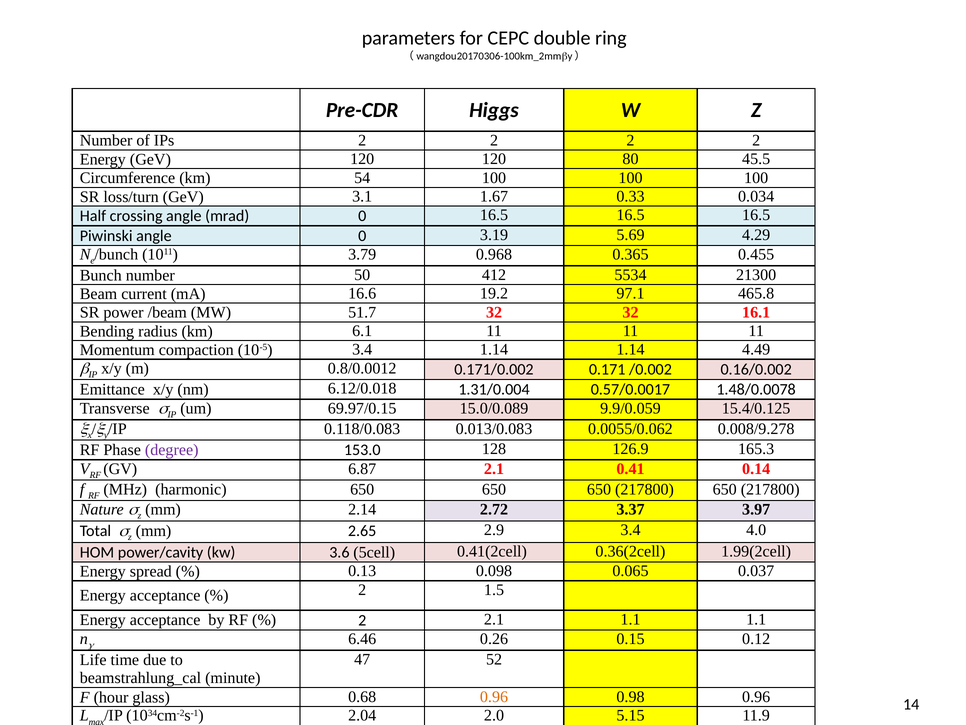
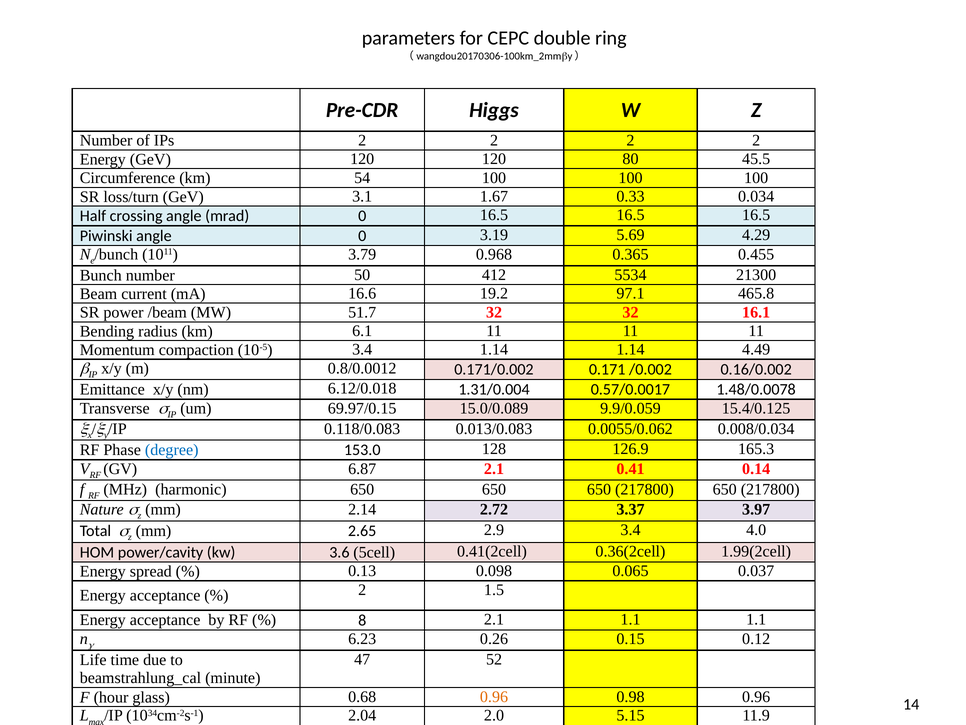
0.008/9.278: 0.008/9.278 -> 0.008/0.034
degree colour: purple -> blue
2 at (362, 620): 2 -> 8
6.46: 6.46 -> 6.23
